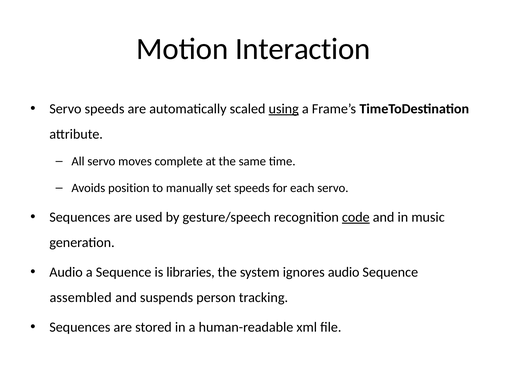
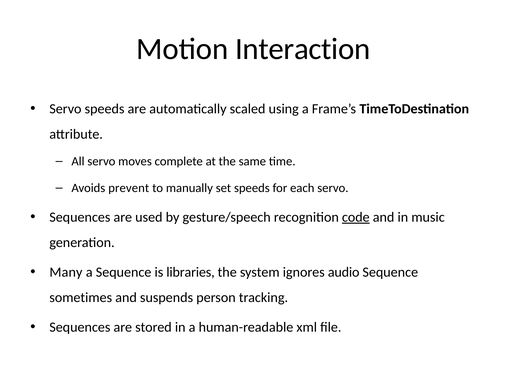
using underline: present -> none
position: position -> prevent
Audio at (66, 273): Audio -> Many
assembled: assembled -> sometimes
